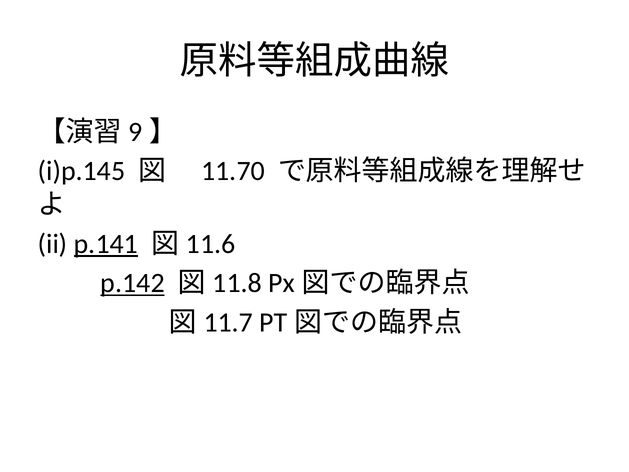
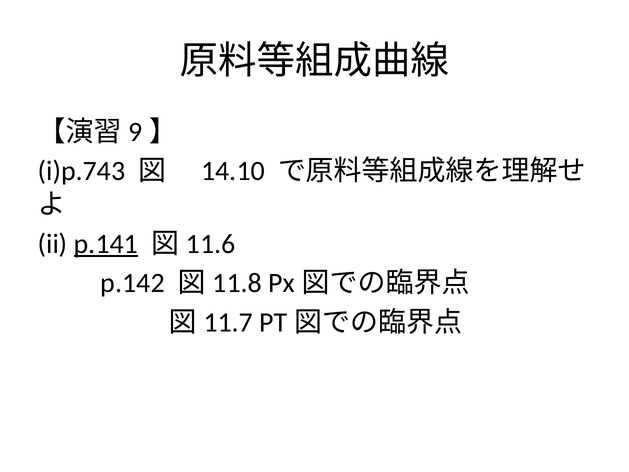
i)p.145: i)p.145 -> i)p.743
11.70: 11.70 -> 14.10
p.142 underline: present -> none
